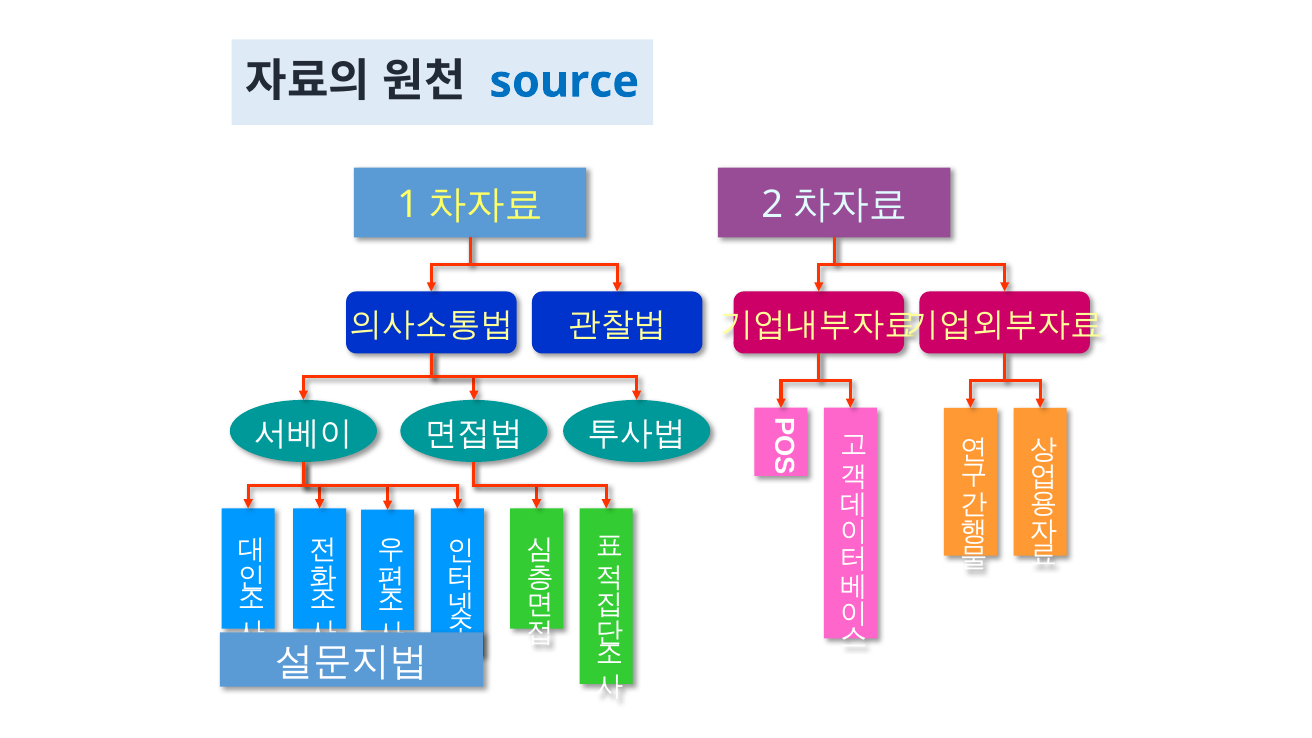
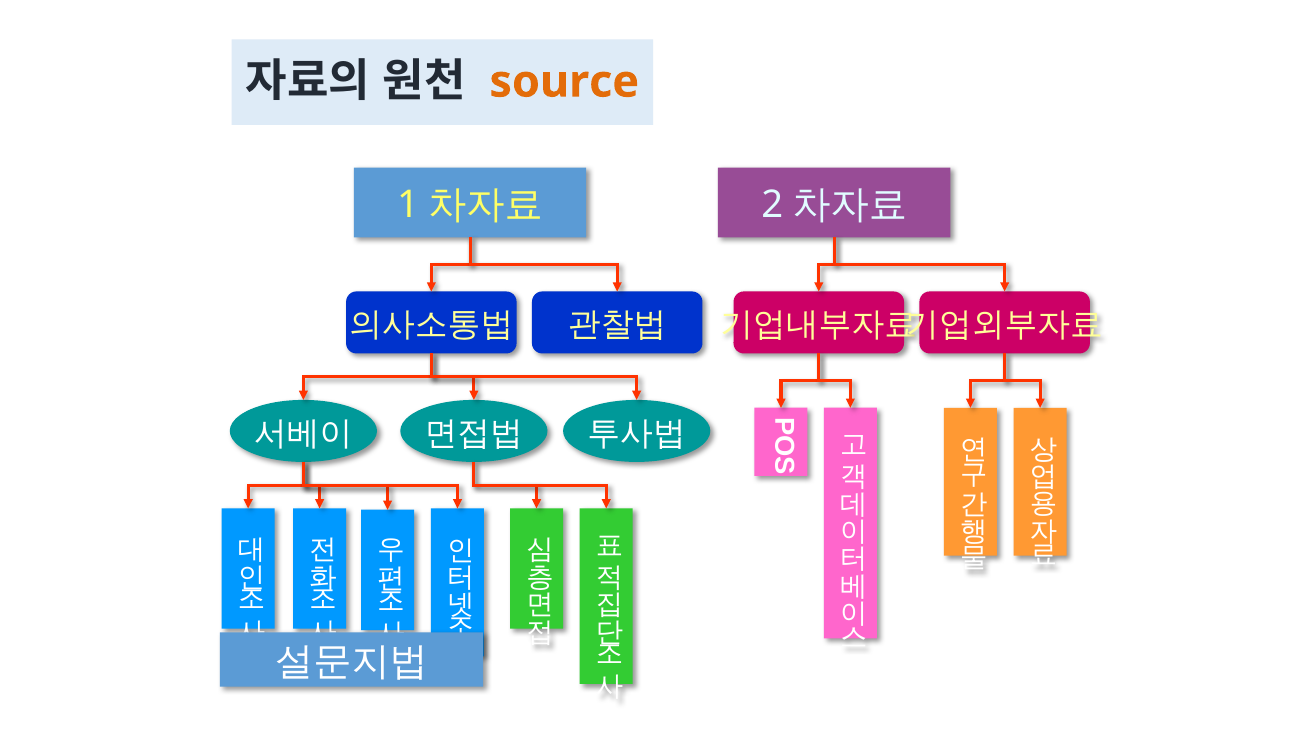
source colour: blue -> orange
